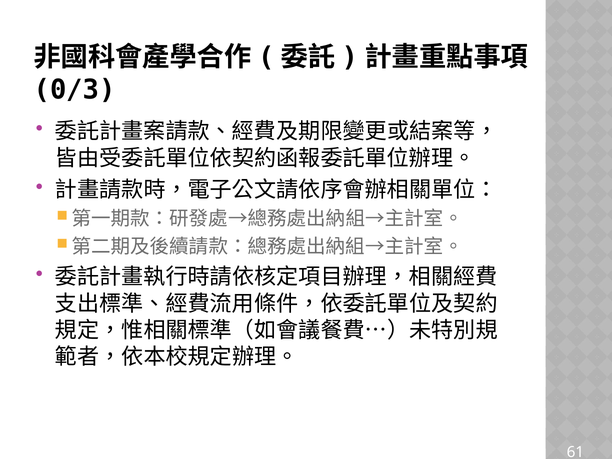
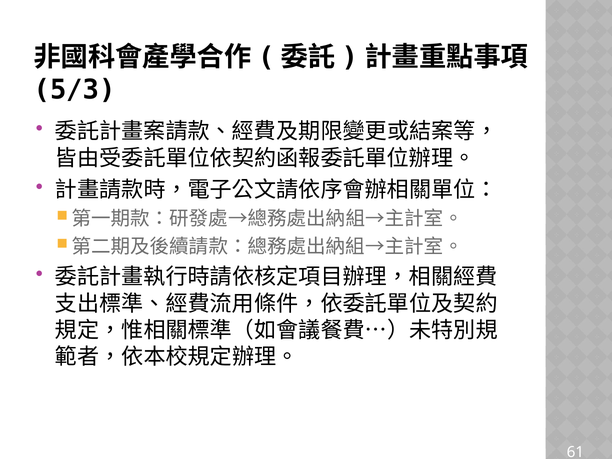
0/3: 0/3 -> 5/3
